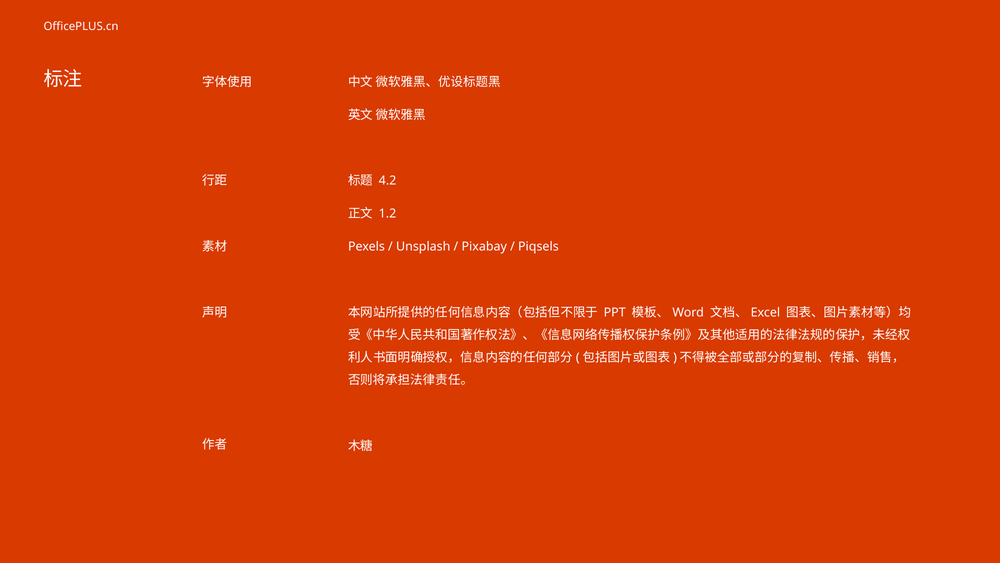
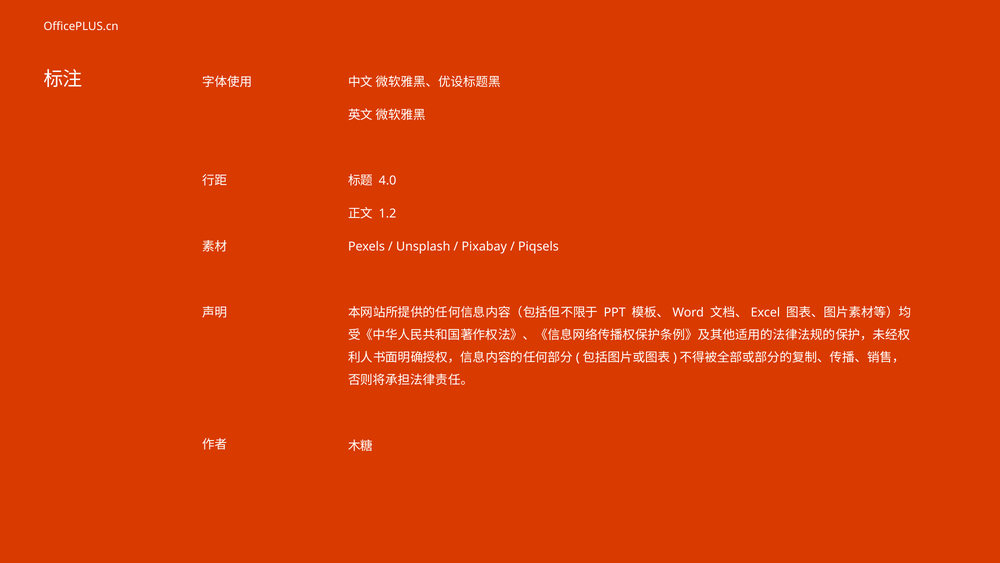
4.2: 4.2 -> 4.0
